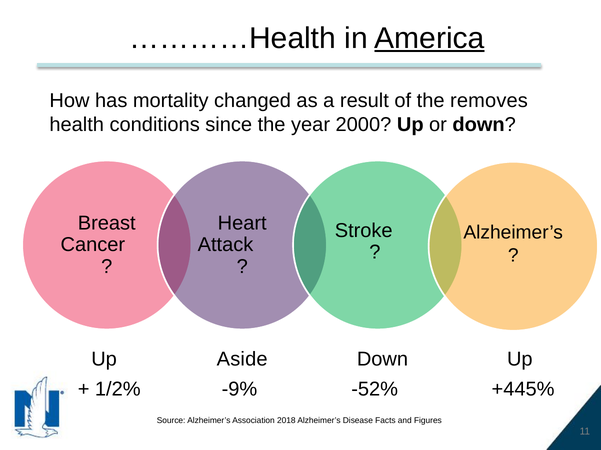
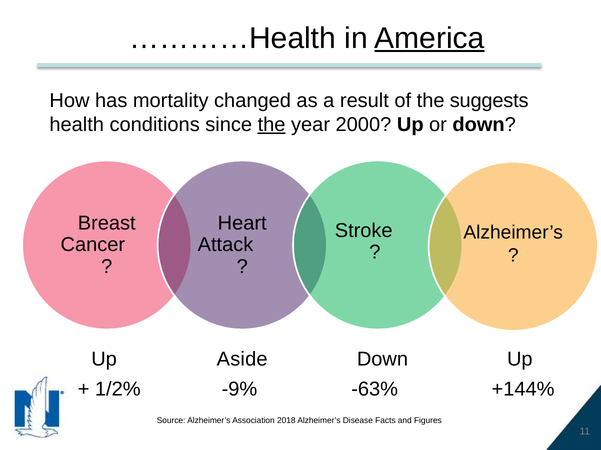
removes: removes -> suggests
the at (272, 125) underline: none -> present
-52%: -52% -> -63%
+445%: +445% -> +144%
